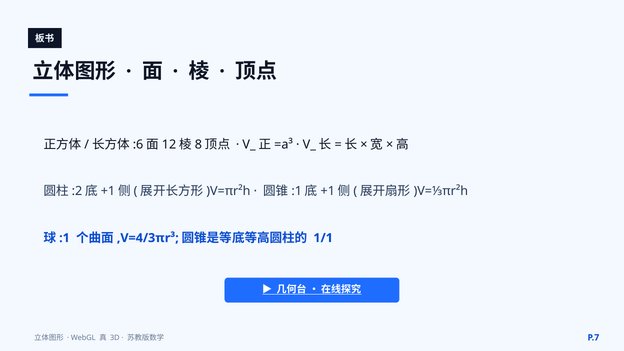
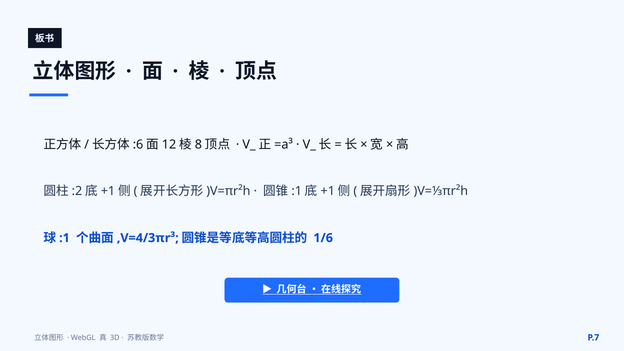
1/1: 1/1 -> 1/6
